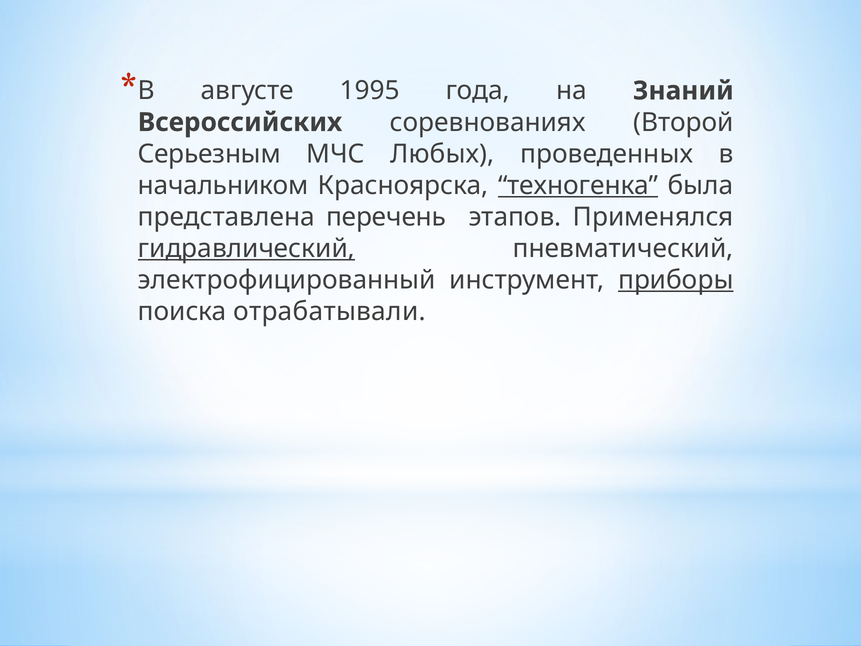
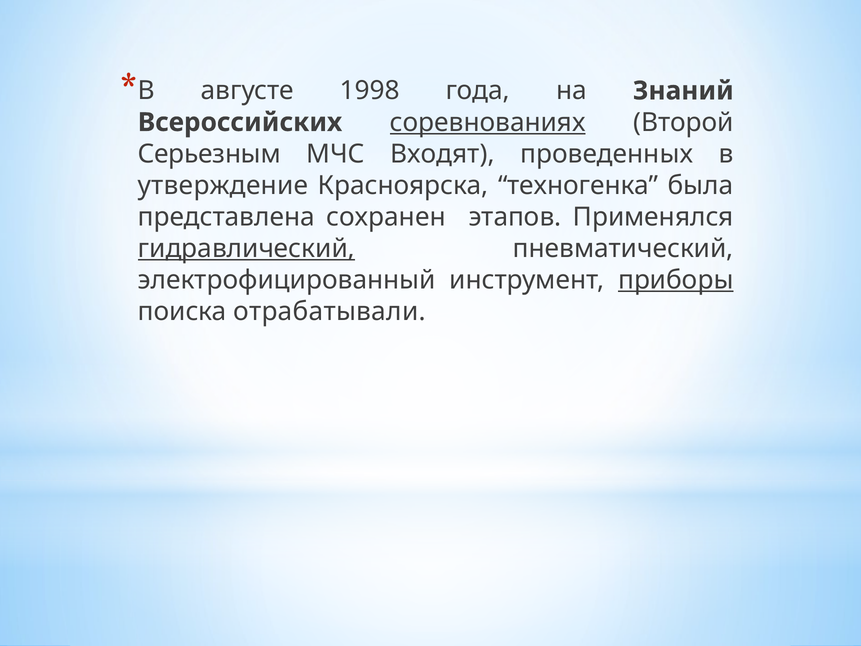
1995: 1995 -> 1998
соревнованиях underline: none -> present
Любых: Любых -> Входят
начальником: начальником -> утверждение
техногенка underline: present -> none
перечень: перечень -> сохранен
